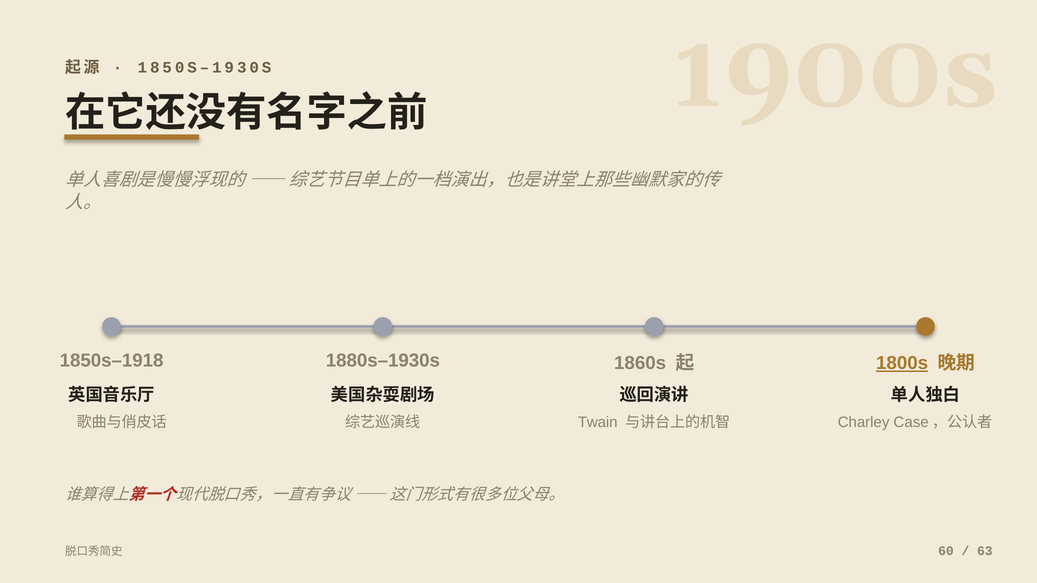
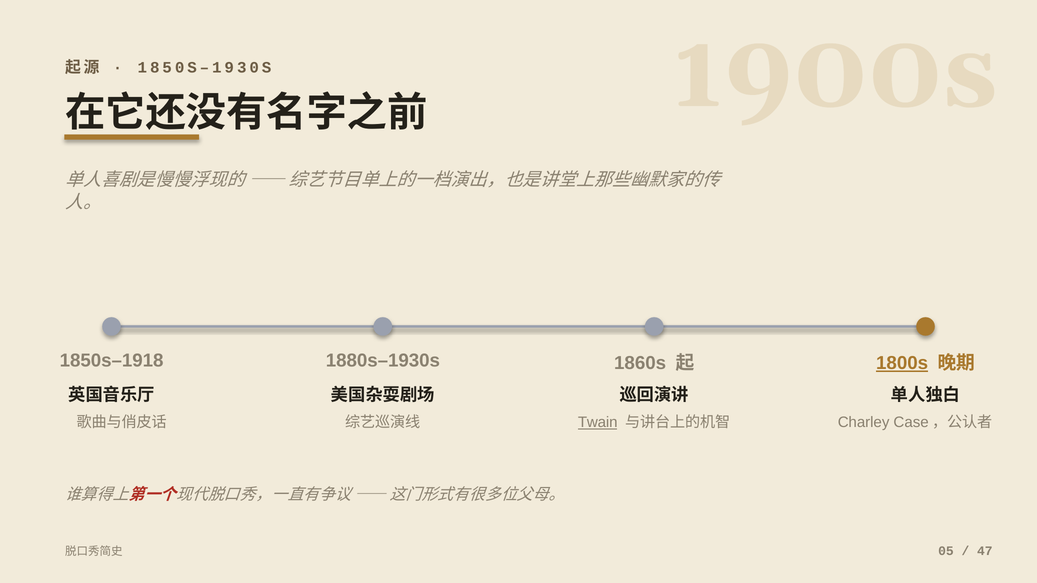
Twain underline: none -> present
60: 60 -> 05
63: 63 -> 47
